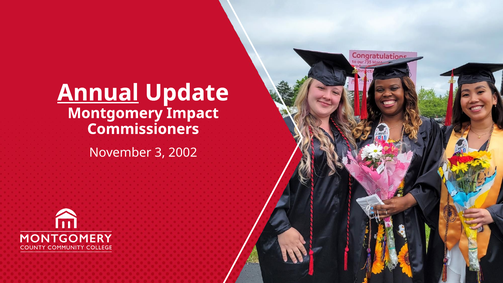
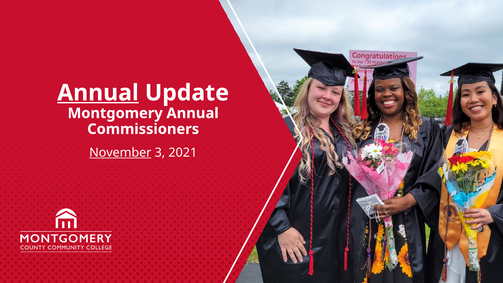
Montgomery Impact: Impact -> Annual
November underline: none -> present
2002: 2002 -> 2021
